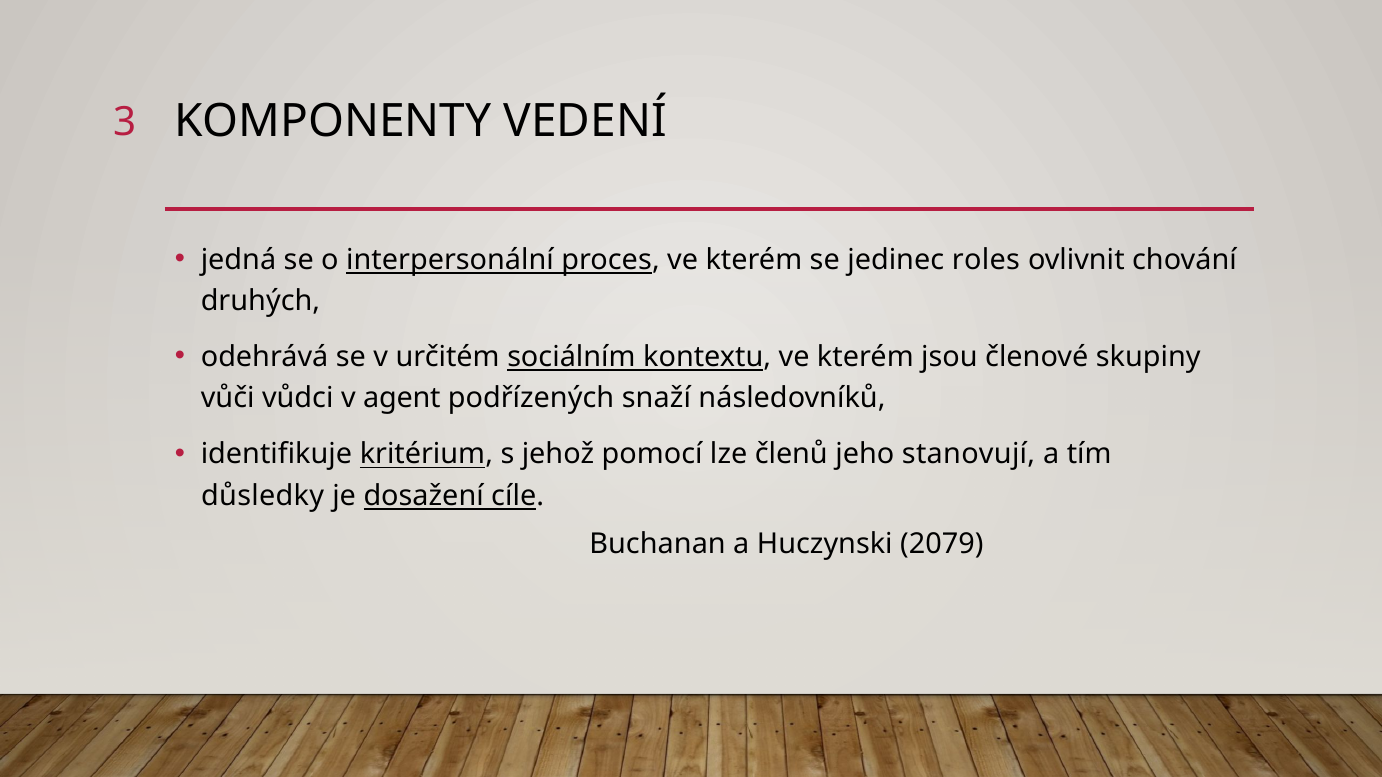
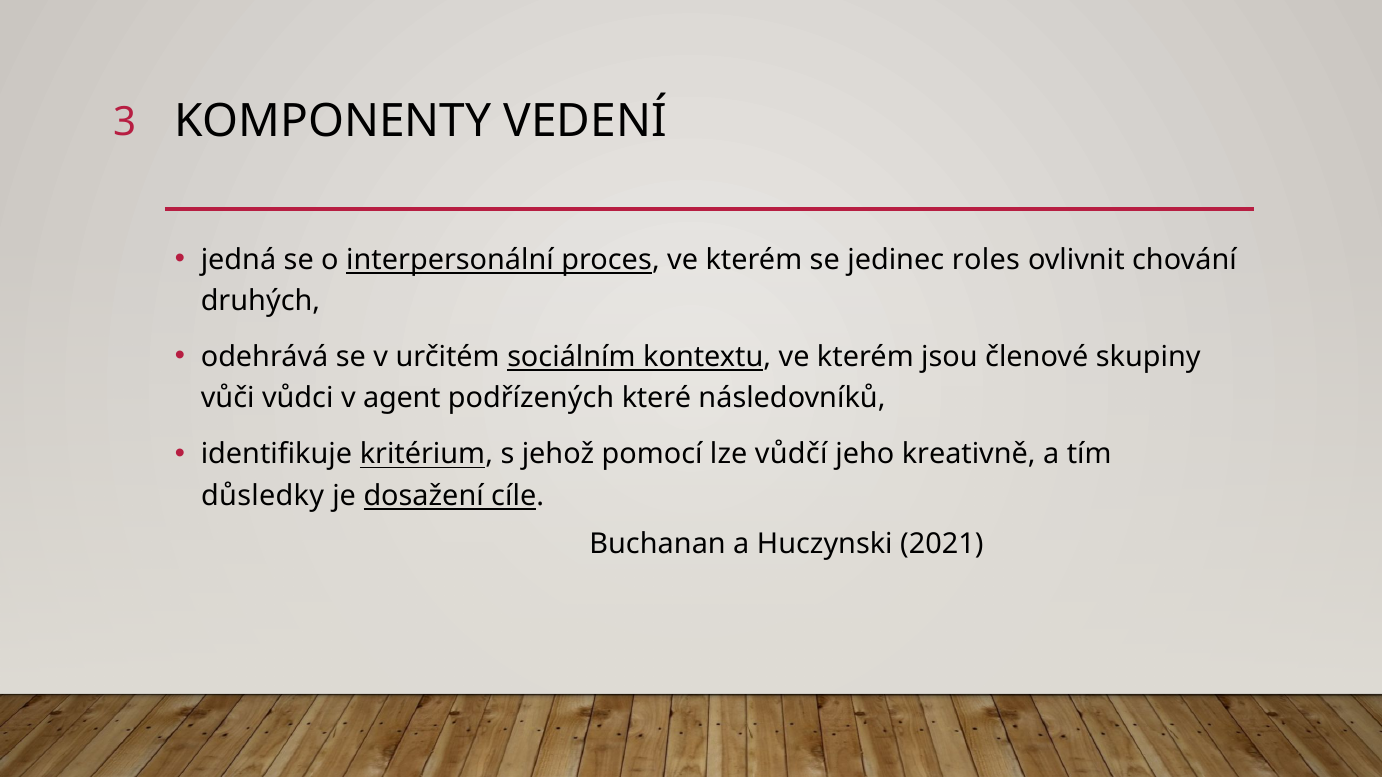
snaží: snaží -> které
členů: členů -> vůdčí
stanovují: stanovují -> kreativně
2079: 2079 -> 2021
